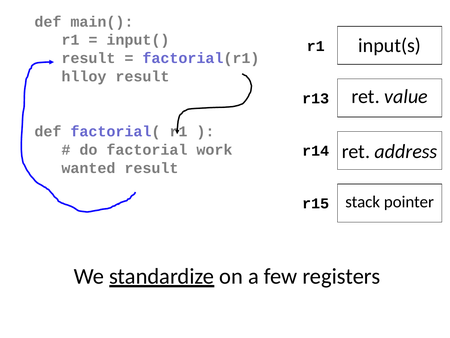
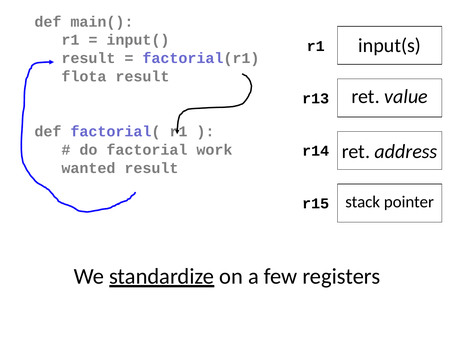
hlloy: hlloy -> flota
